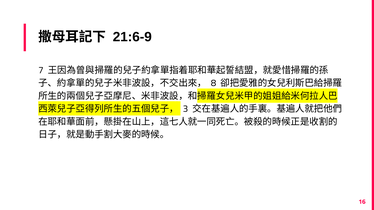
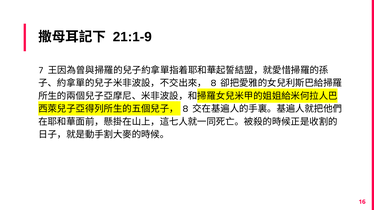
21:6-9: 21:6-9 -> 21:1-9
3 at (185, 109): 3 -> 8
